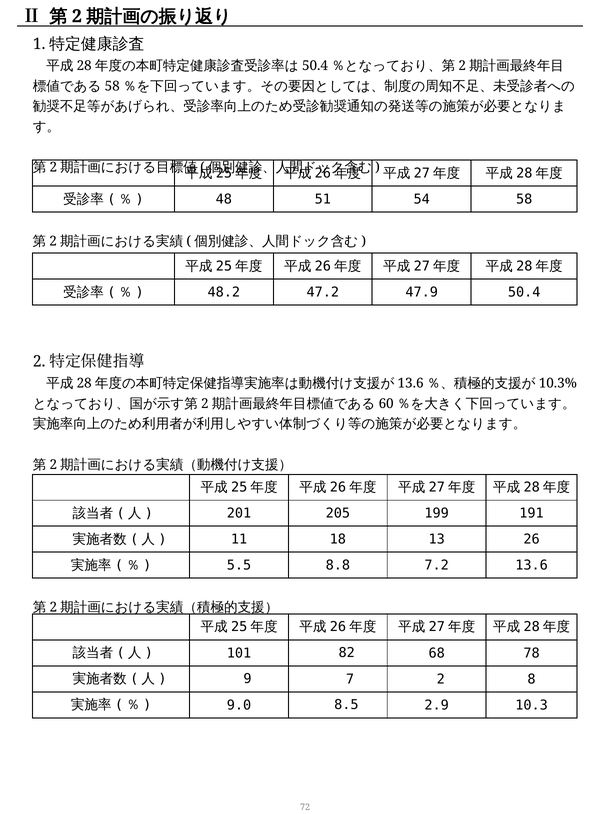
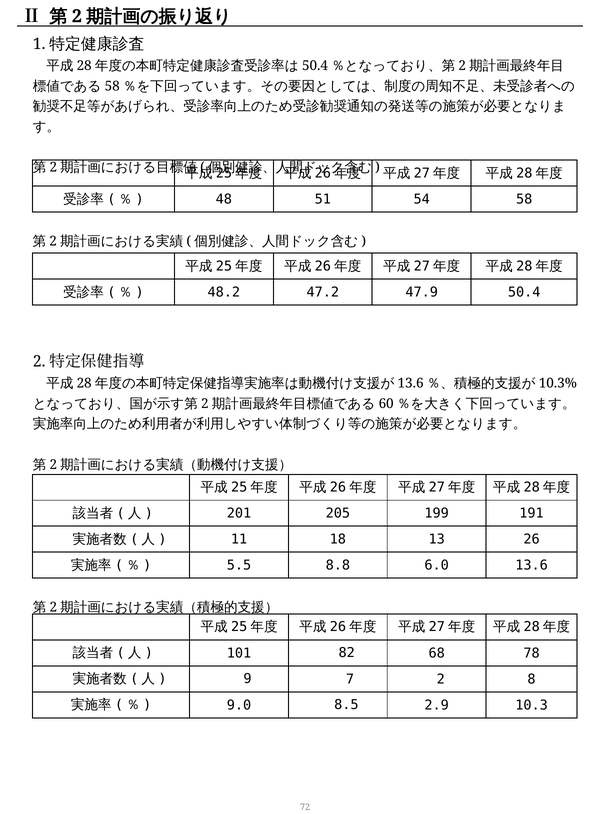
7.2: 7.2 -> 6.0
